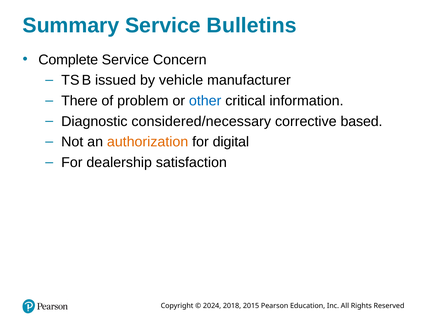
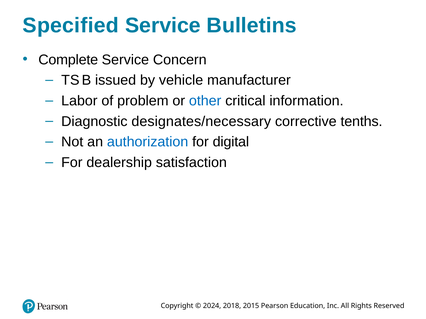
Summary: Summary -> Specified
There: There -> Labor
considered/necessary: considered/necessary -> designates/necessary
based: based -> tenths
authorization colour: orange -> blue
